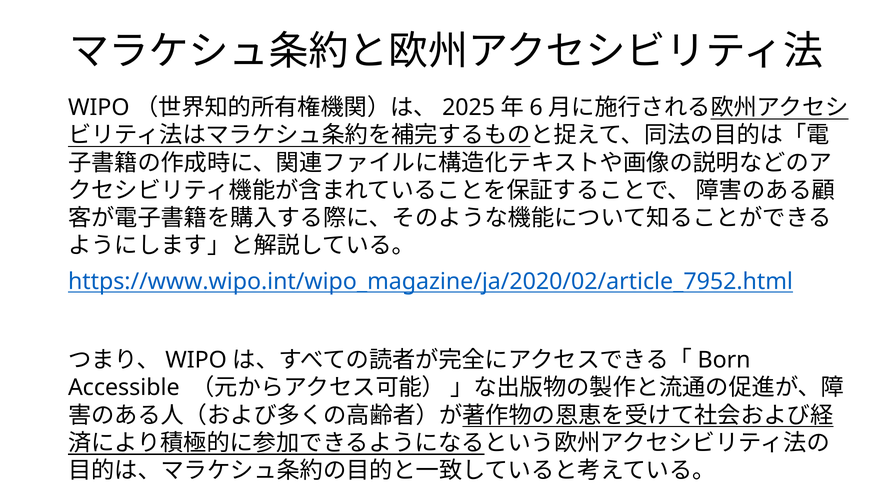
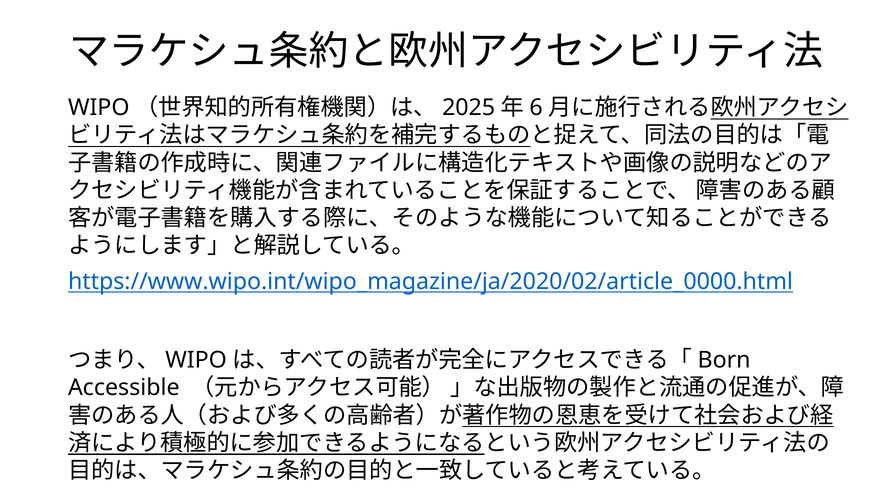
https://www.wipo.int/wipo_magazine/ja/2020/02/article_7952.html: https://www.wipo.int/wipo_magazine/ja/2020/02/article_7952.html -> https://www.wipo.int/wipo_magazine/ja/2020/02/article_0000.html
